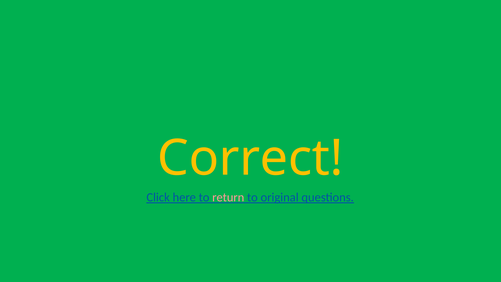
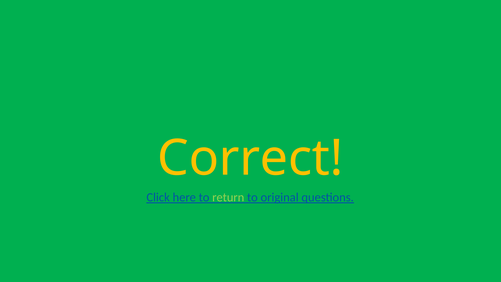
return colour: pink -> light green
